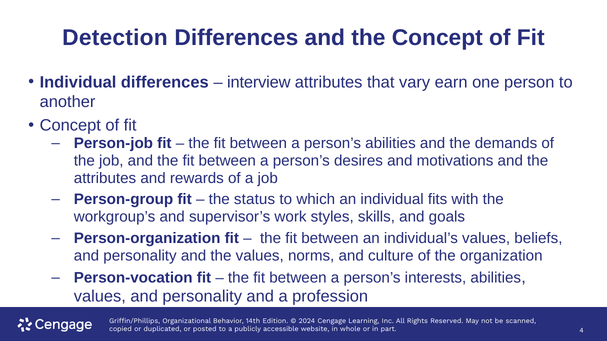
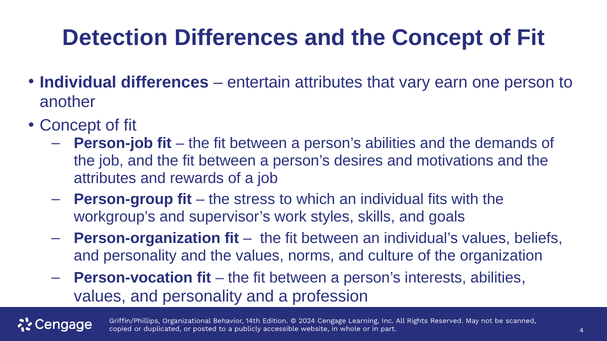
interview: interview -> entertain
status: status -> stress
